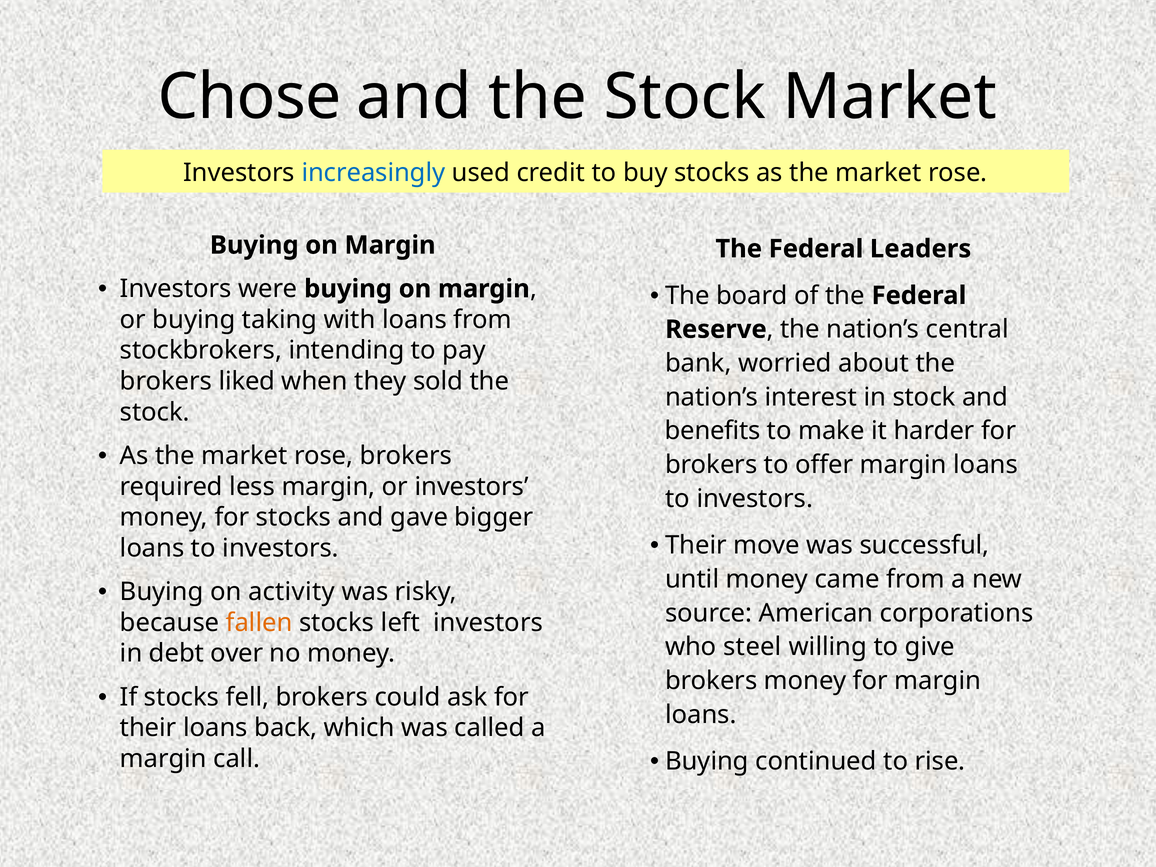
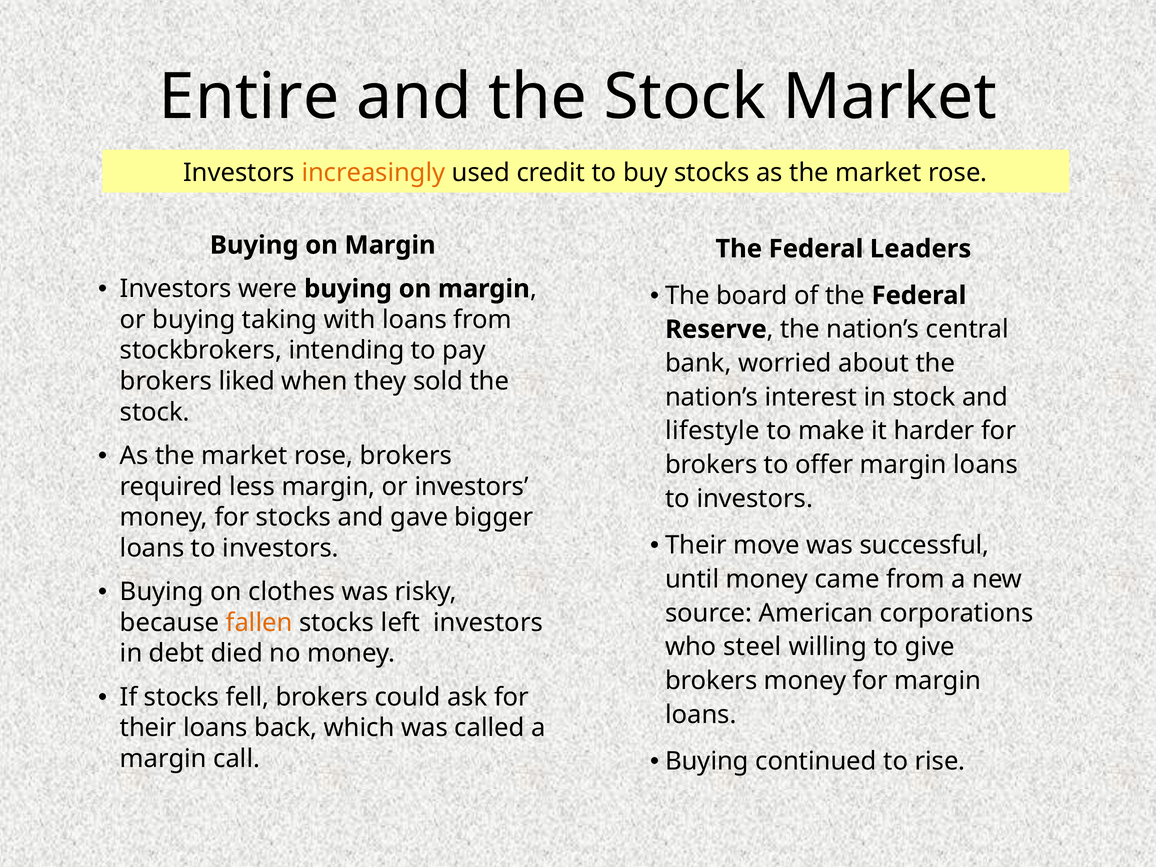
Chose: Chose -> Entire
increasingly colour: blue -> orange
benefits: benefits -> lifestyle
activity: activity -> clothes
over: over -> died
